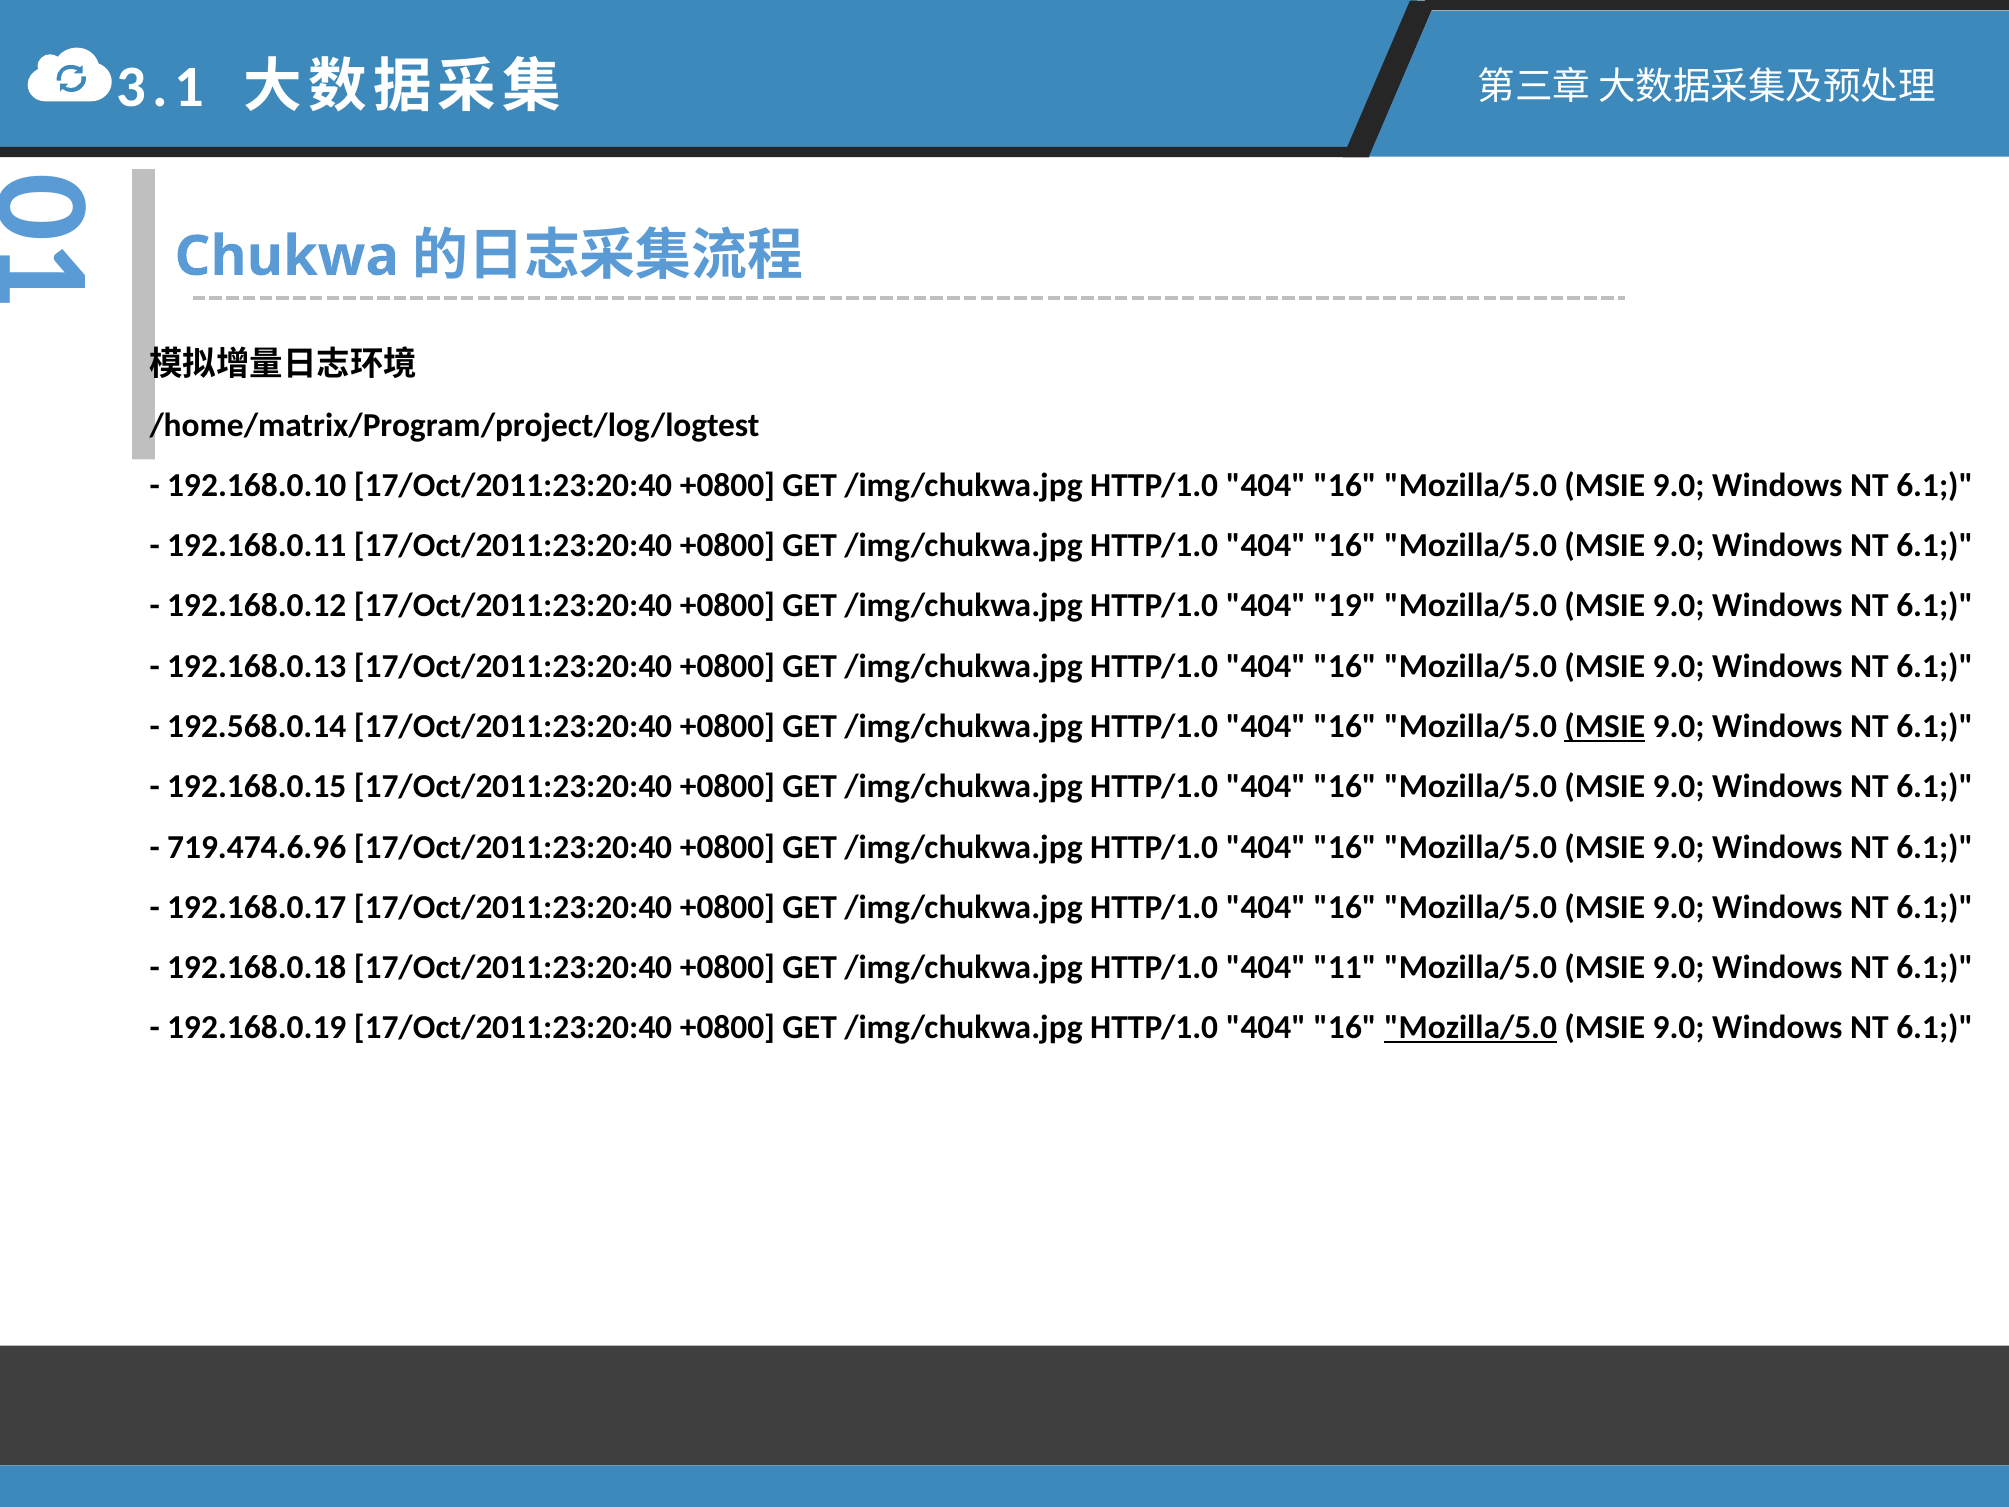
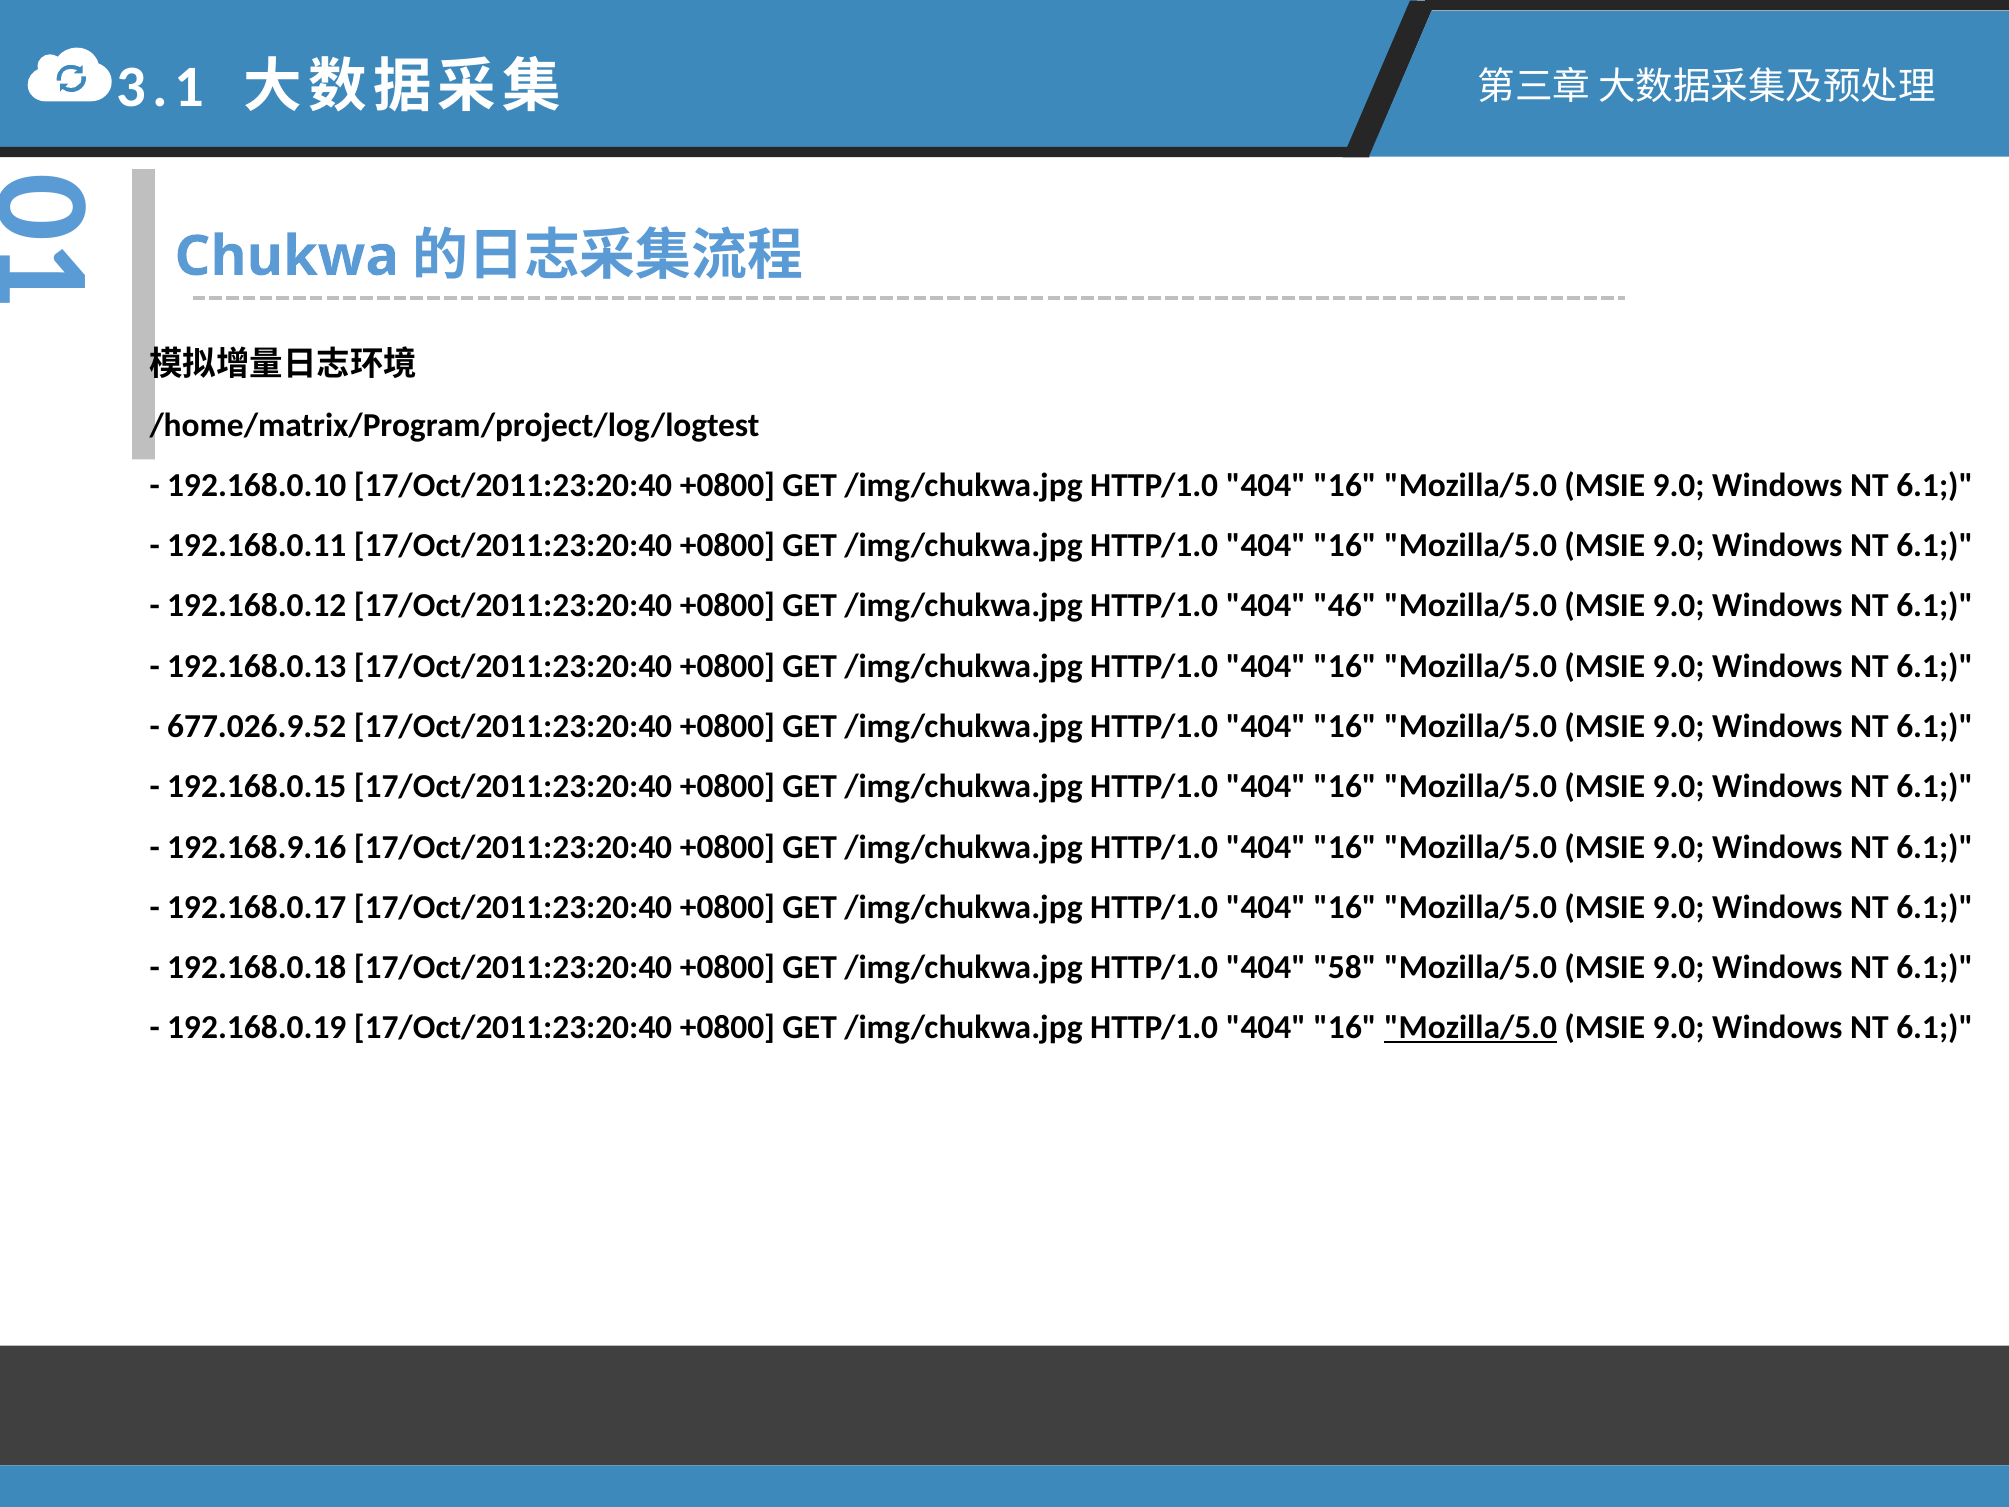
19: 19 -> 46
192.568.0.14: 192.568.0.14 -> 677.026.9.52
MSIE at (1605, 726) underline: present -> none
719.474.6.96: 719.474.6.96 -> 192.168.9.16
11: 11 -> 58
